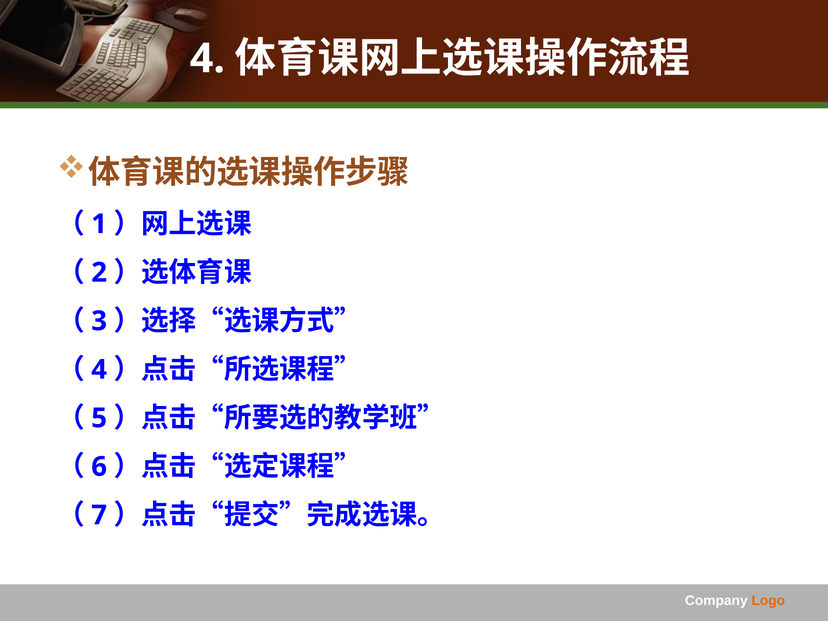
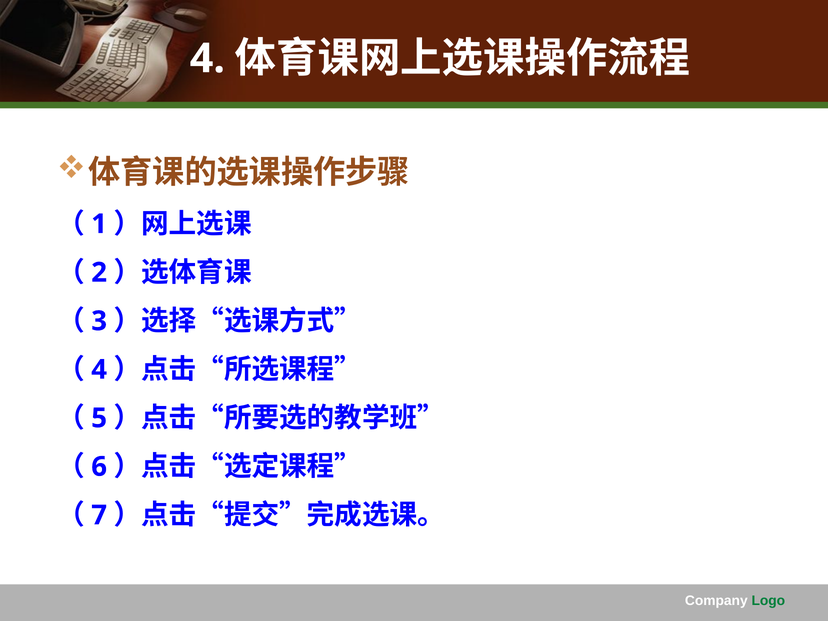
Logo colour: orange -> green
